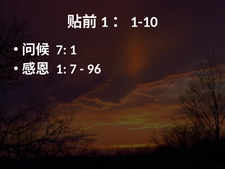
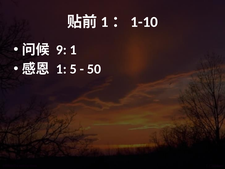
7 at (61, 50): 7 -> 9
1 7: 7 -> 5
96: 96 -> 50
